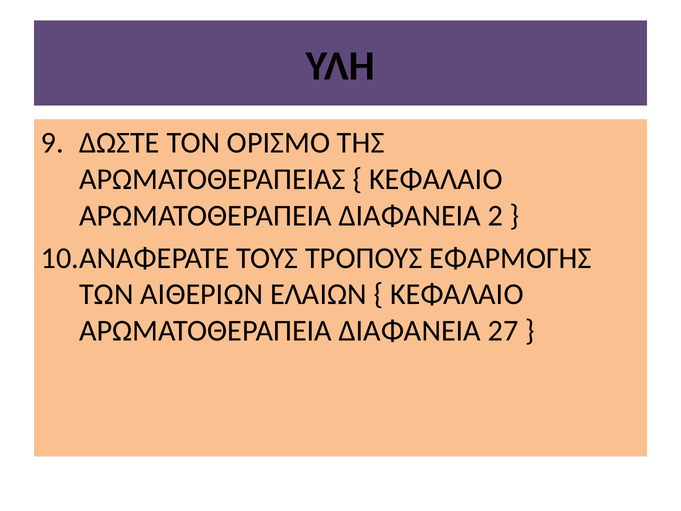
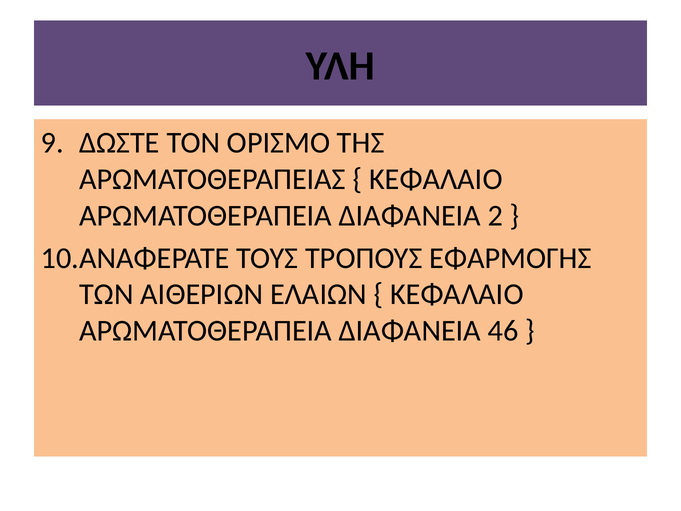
27: 27 -> 46
